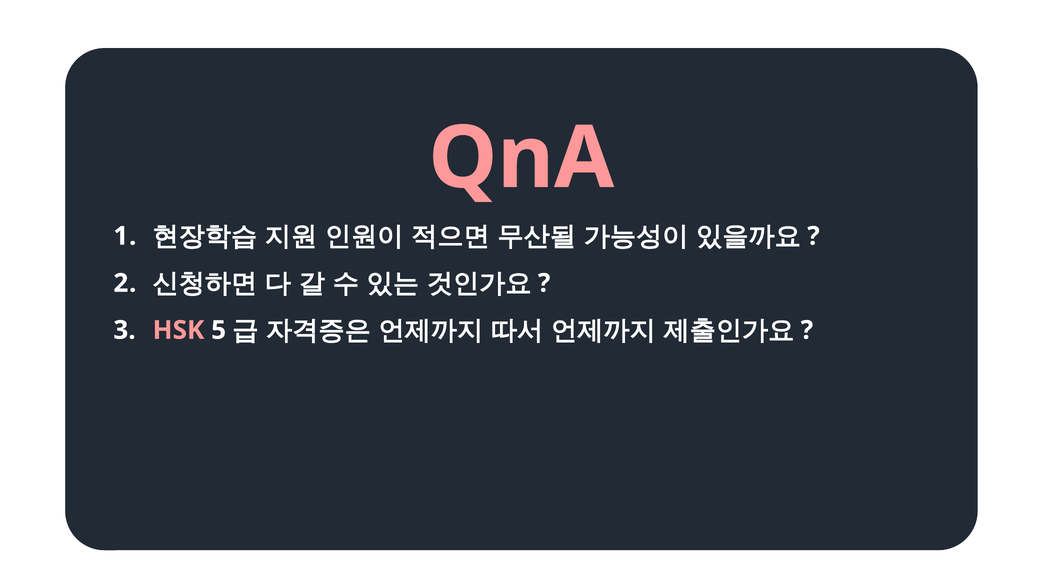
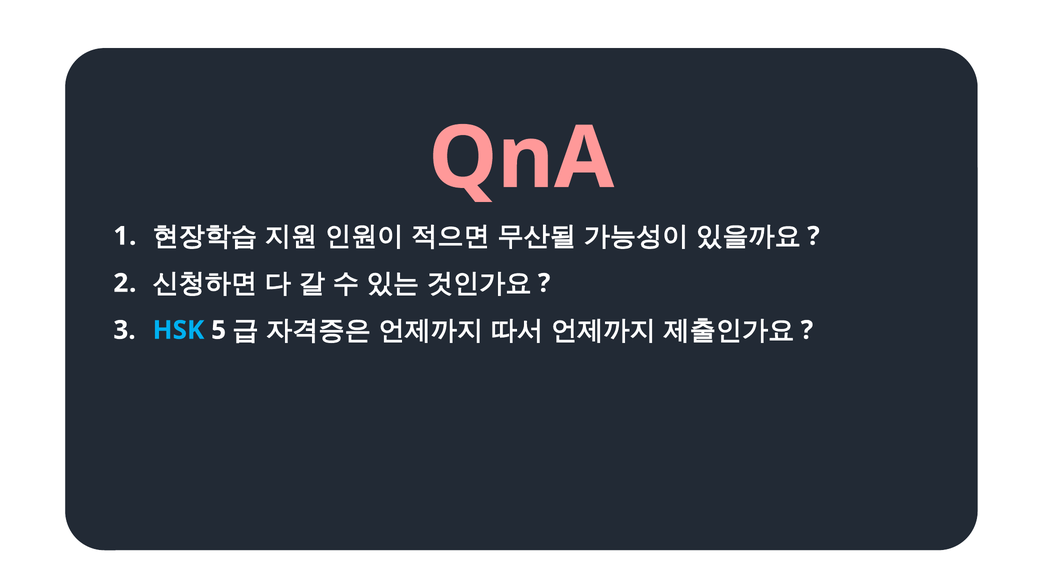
HSK colour: pink -> light blue
